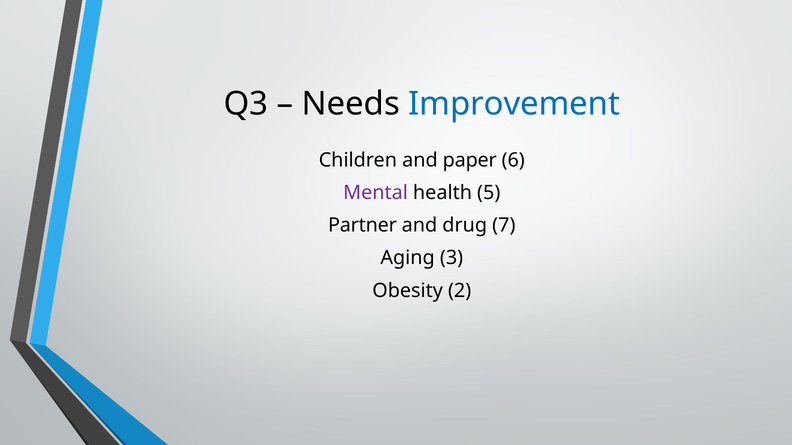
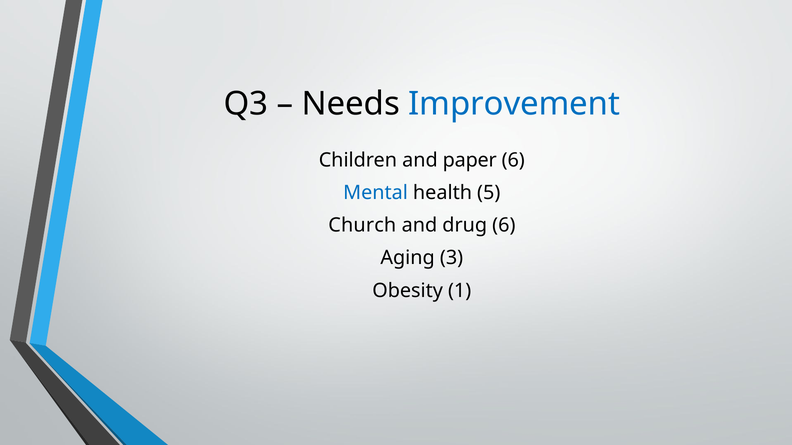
Mental colour: purple -> blue
Partner: Partner -> Church
drug 7: 7 -> 6
2: 2 -> 1
